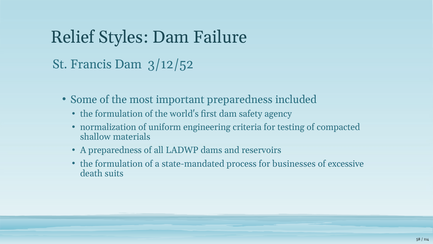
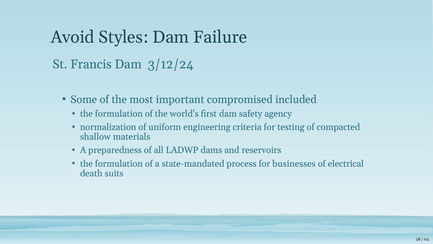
Relief: Relief -> Avoid
3/12/52: 3/12/52 -> 3/12/24
important preparedness: preparedness -> compromised
excessive: excessive -> electrical
